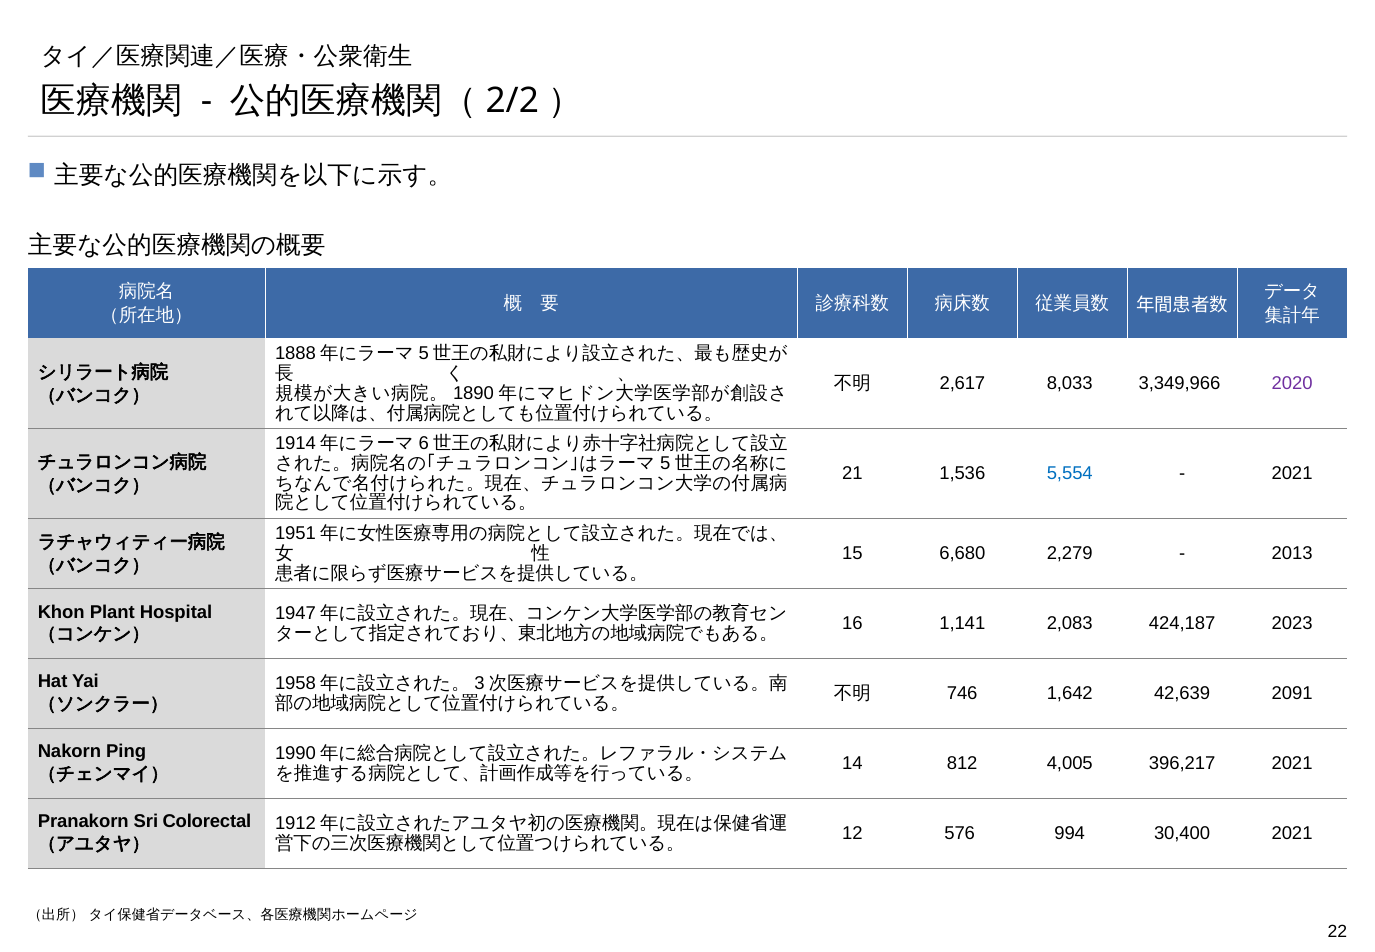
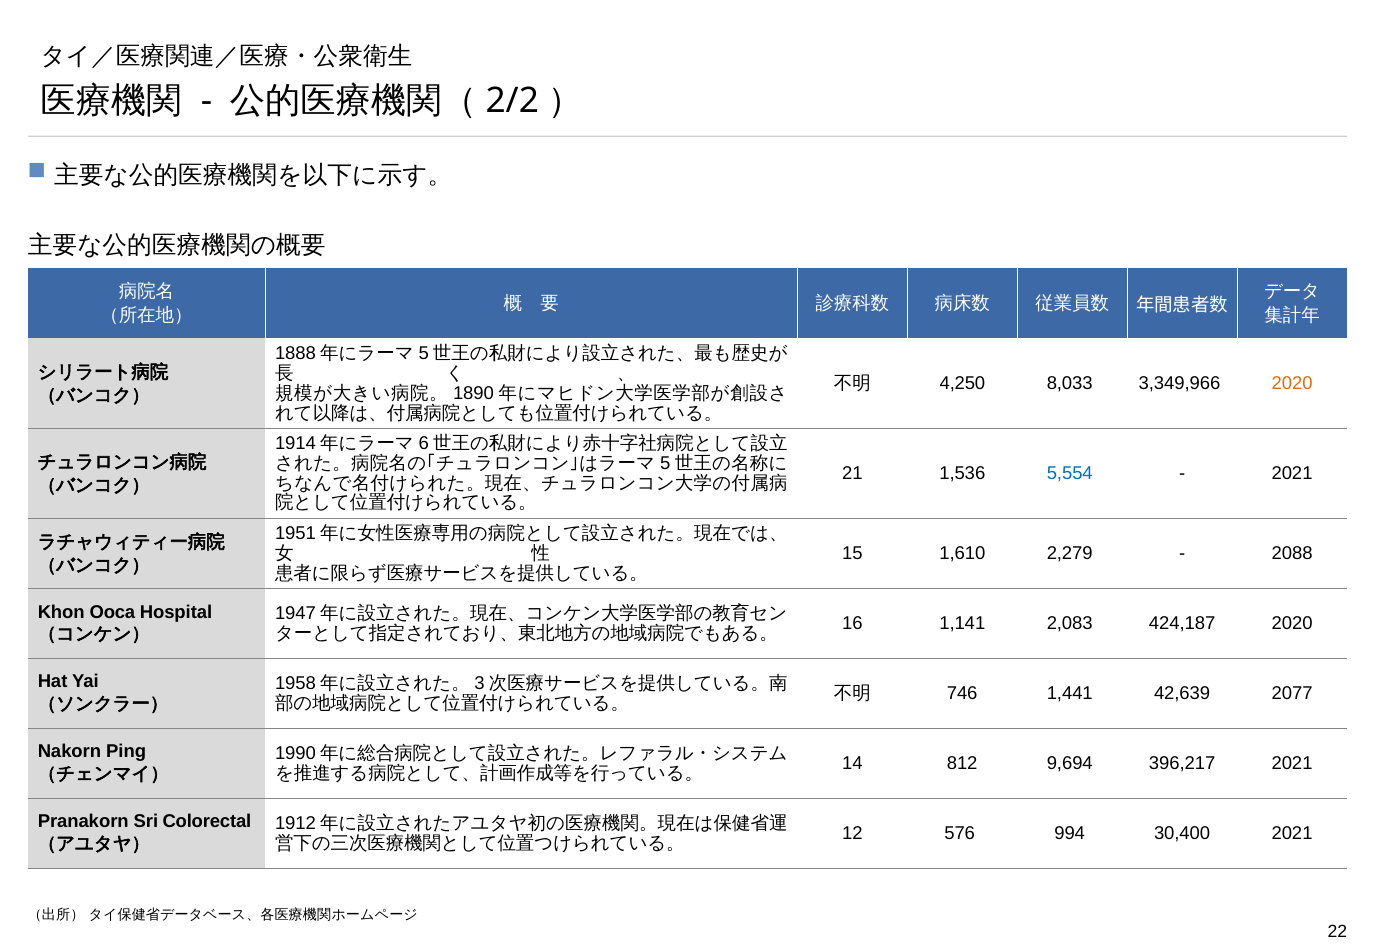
2,617: 2,617 -> 4,250
2020 at (1292, 384) colour: purple -> orange
6,680: 6,680 -> 1,610
2013: 2013 -> 2088
Plant: Plant -> Ooca
424,187 2023: 2023 -> 2020
1,642: 1,642 -> 1,441
2091: 2091 -> 2077
4,005: 4,005 -> 9,694
